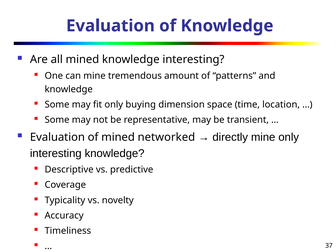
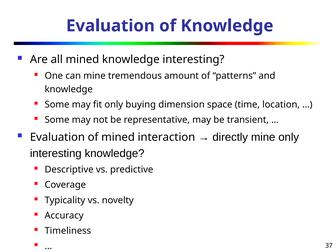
networked: networked -> interaction
